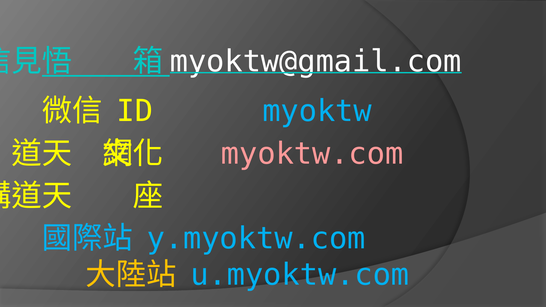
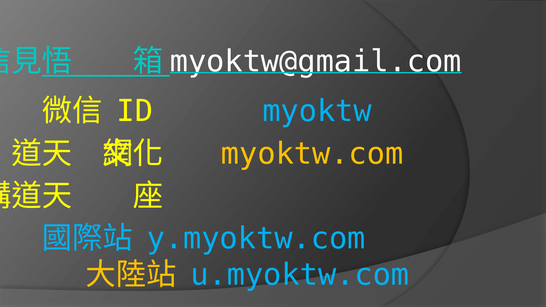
myoktw.com colour: pink -> yellow
